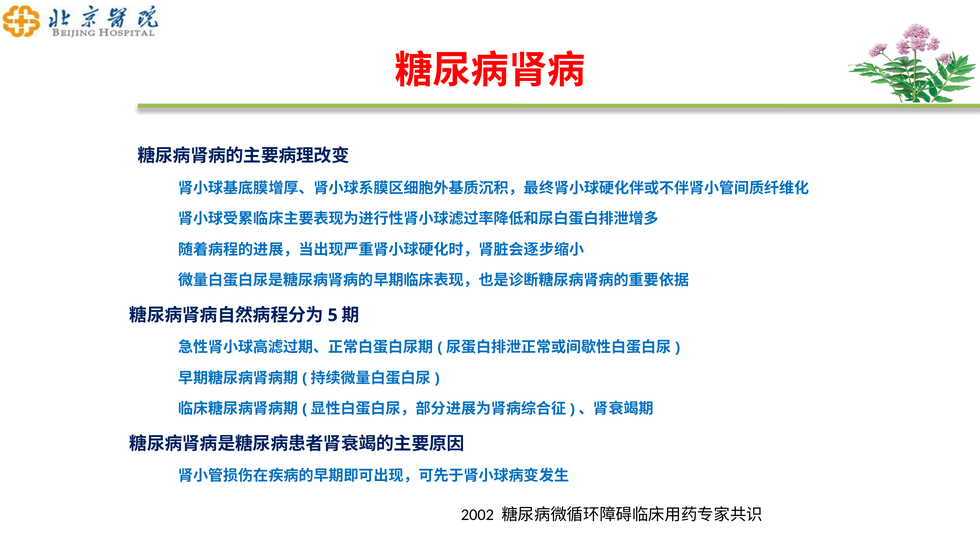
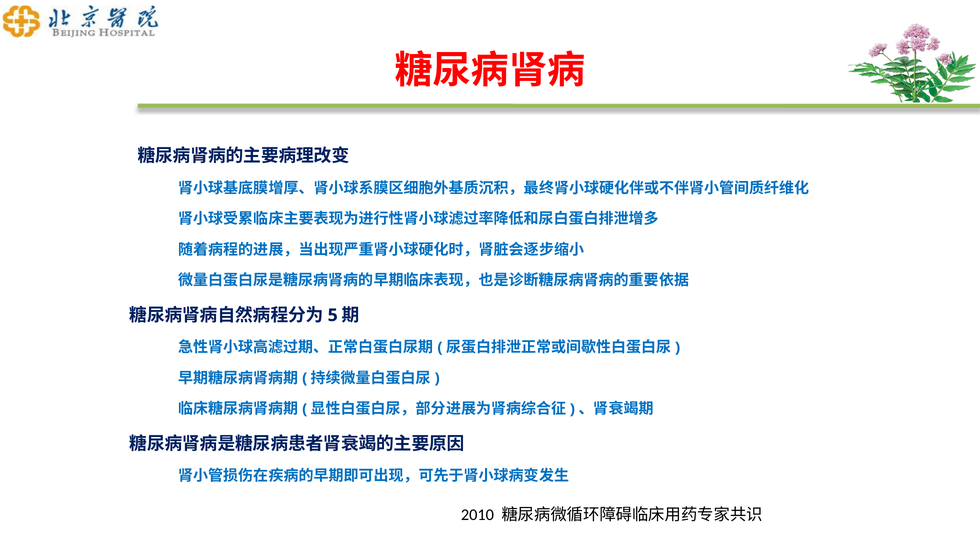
2002: 2002 -> 2010
